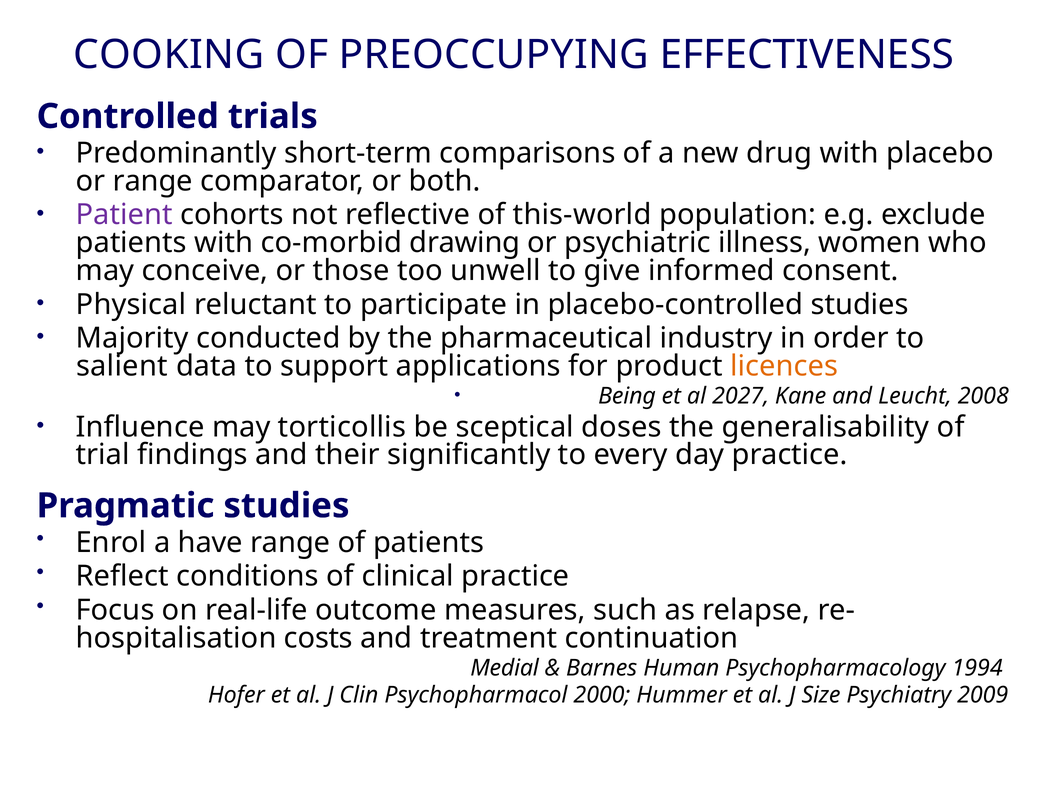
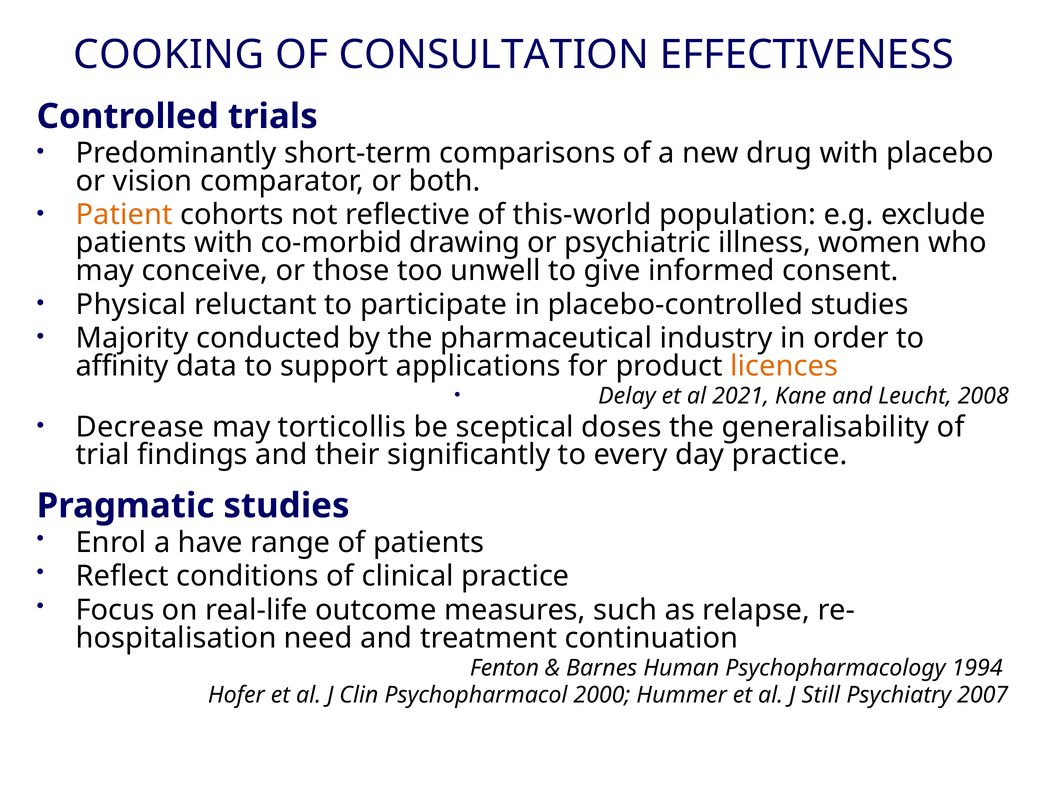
PREOCCUPYING: PREOCCUPYING -> CONSULTATION
or range: range -> vision
Patient colour: purple -> orange
salient: salient -> affinity
Being: Being -> Delay
2027: 2027 -> 2021
Influence: Influence -> Decrease
costs: costs -> need
Medial: Medial -> Fenton
Size: Size -> Still
2009: 2009 -> 2007
